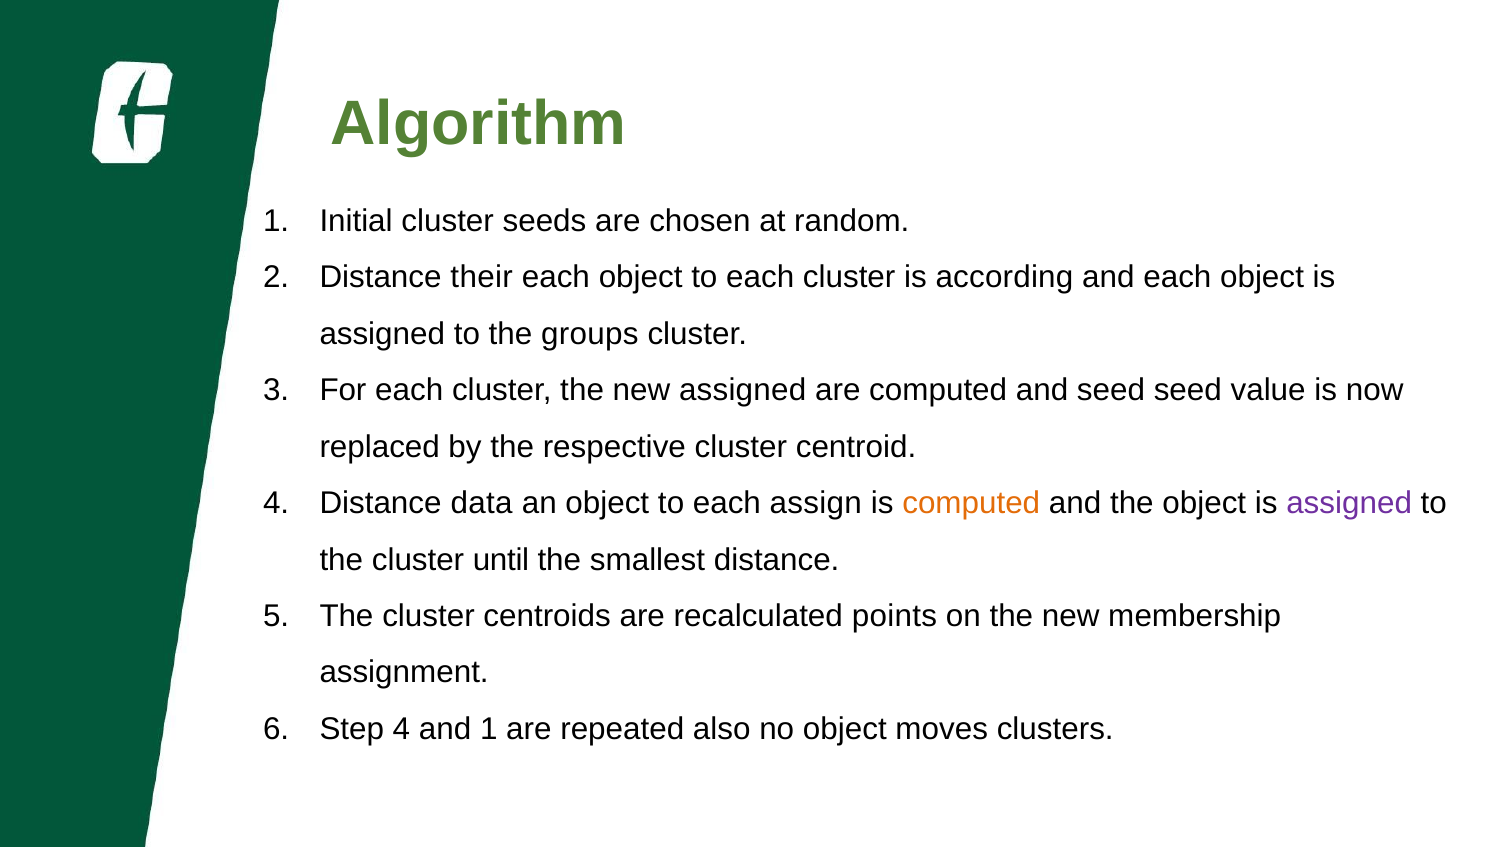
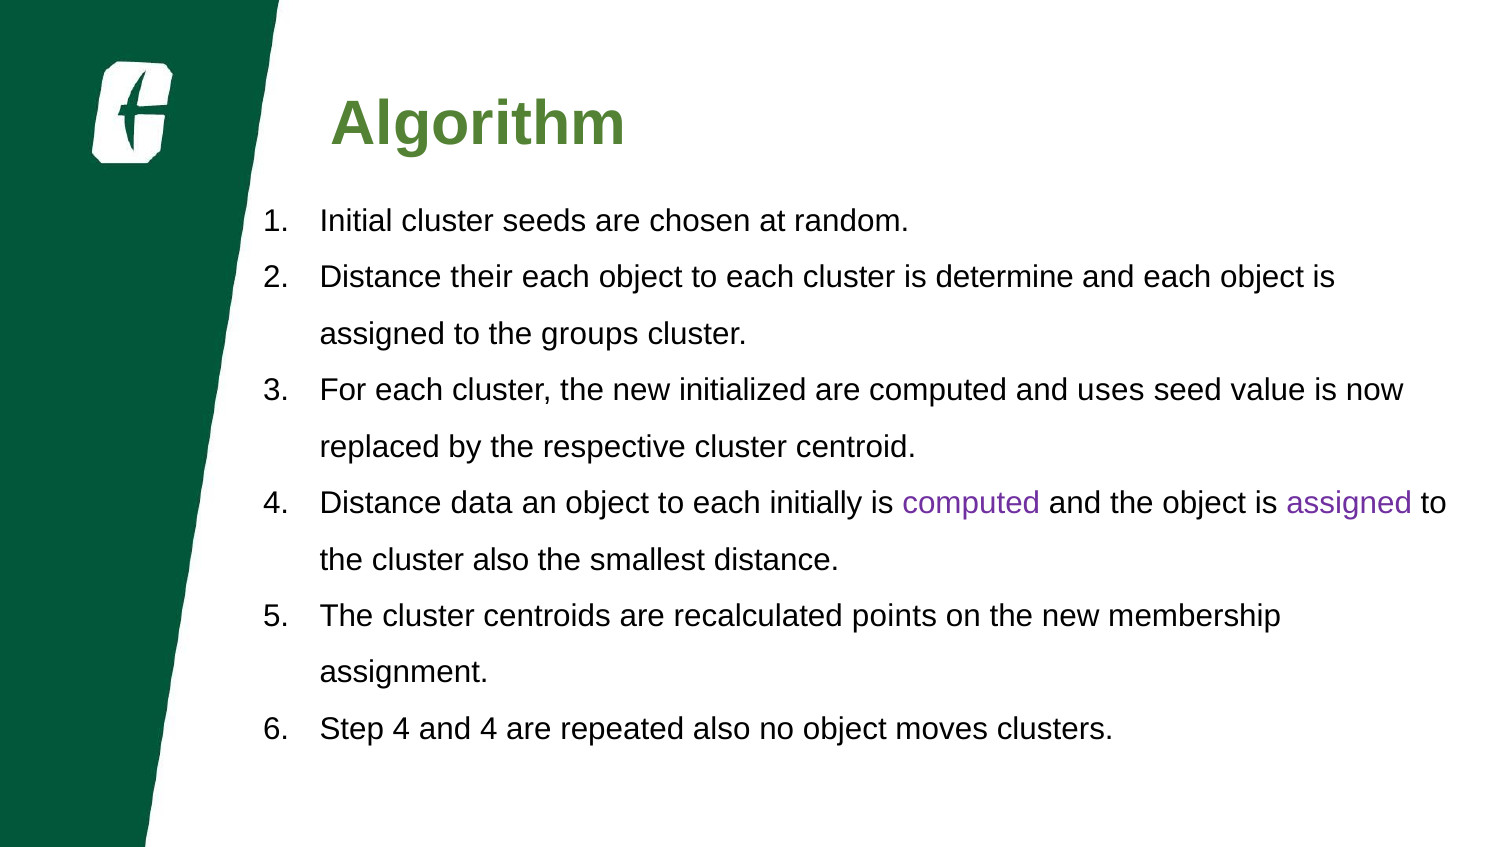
according: according -> determine
new assigned: assigned -> initialized
and seed: seed -> uses
assign: assign -> initially
computed at (971, 503) colour: orange -> purple
cluster until: until -> also
and 1: 1 -> 4
